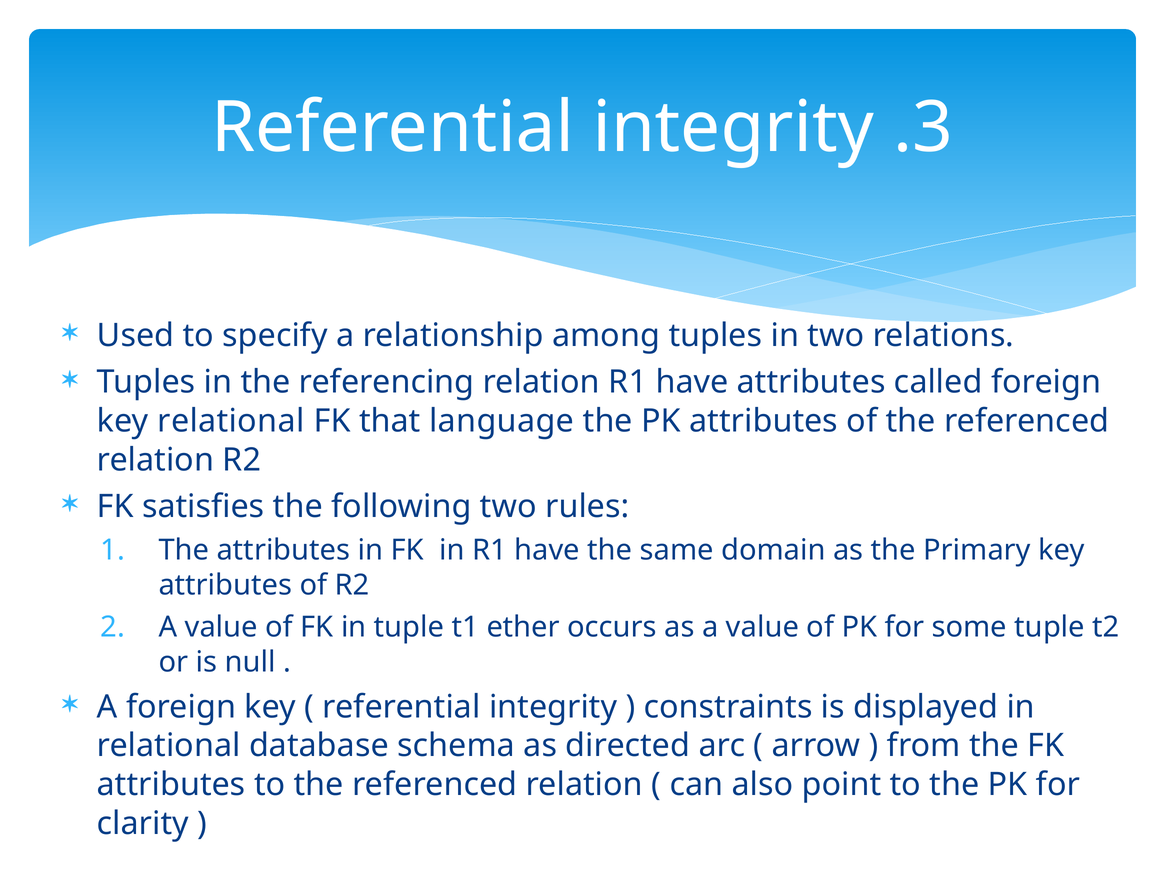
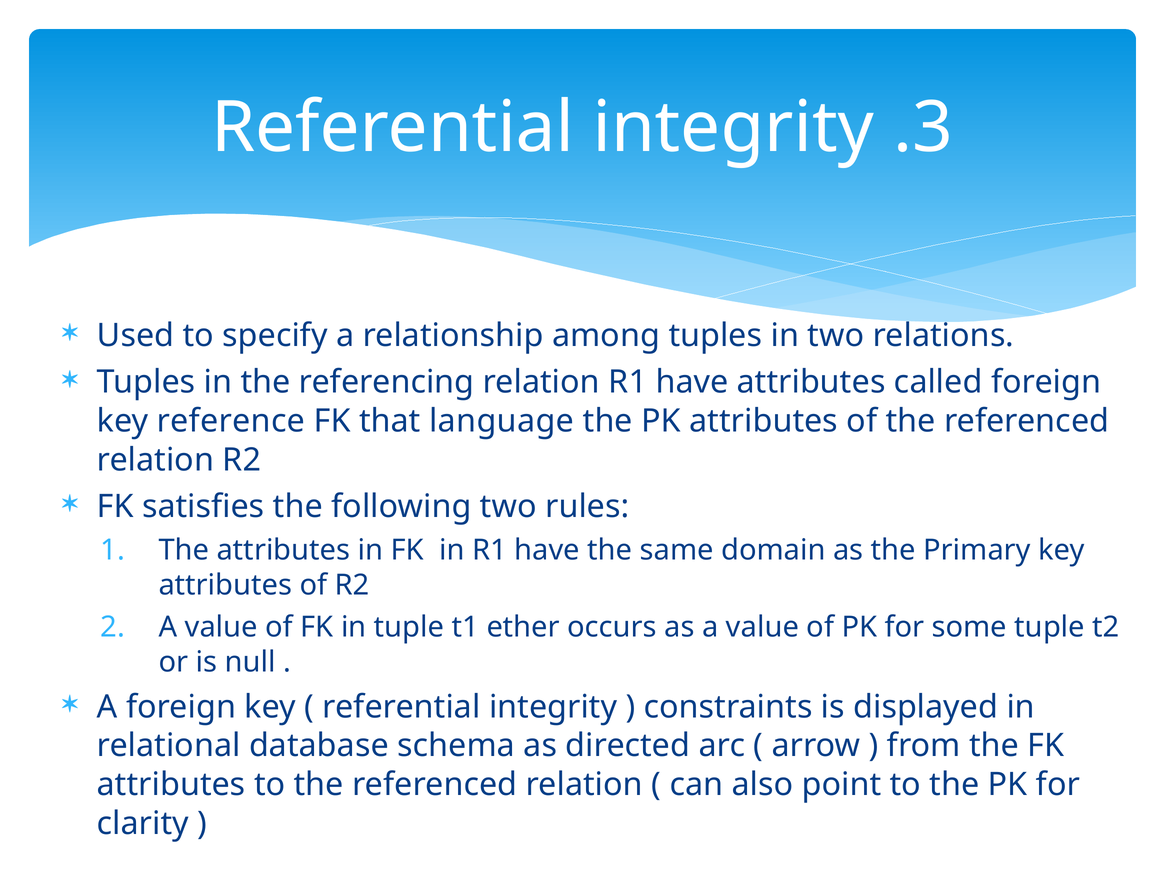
key relational: relational -> reference
